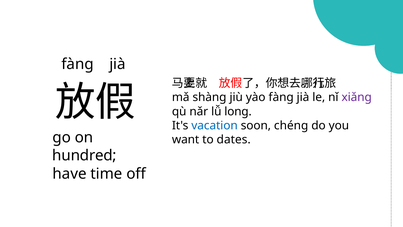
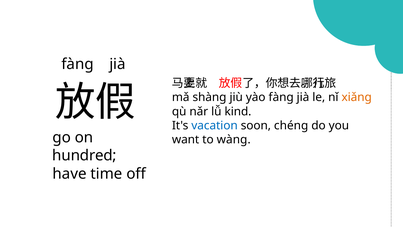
xiǎng colour: purple -> orange
long: long -> kind
dates: dates -> wàng
